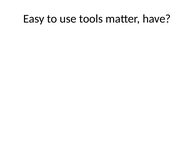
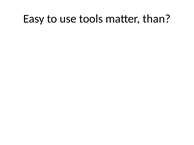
have: have -> than
